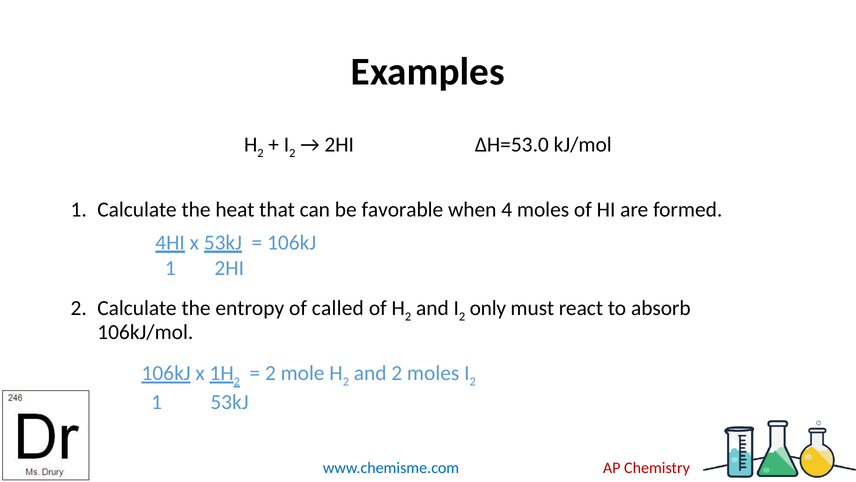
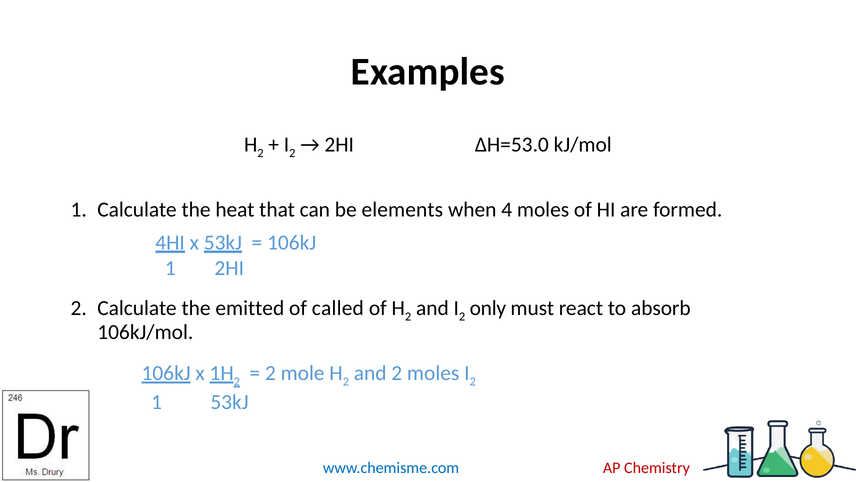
favorable: favorable -> elements
entropy: entropy -> emitted
